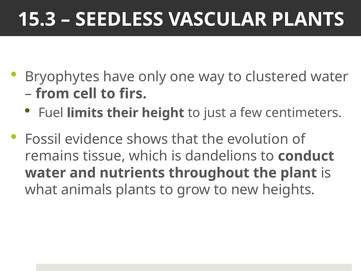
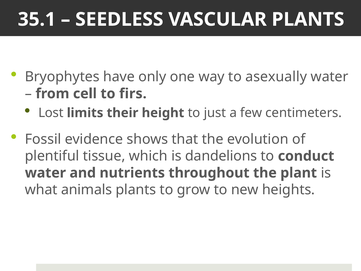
15.3: 15.3 -> 35.1
clustered: clustered -> asexually
Fuel: Fuel -> Lost
remains: remains -> plentiful
